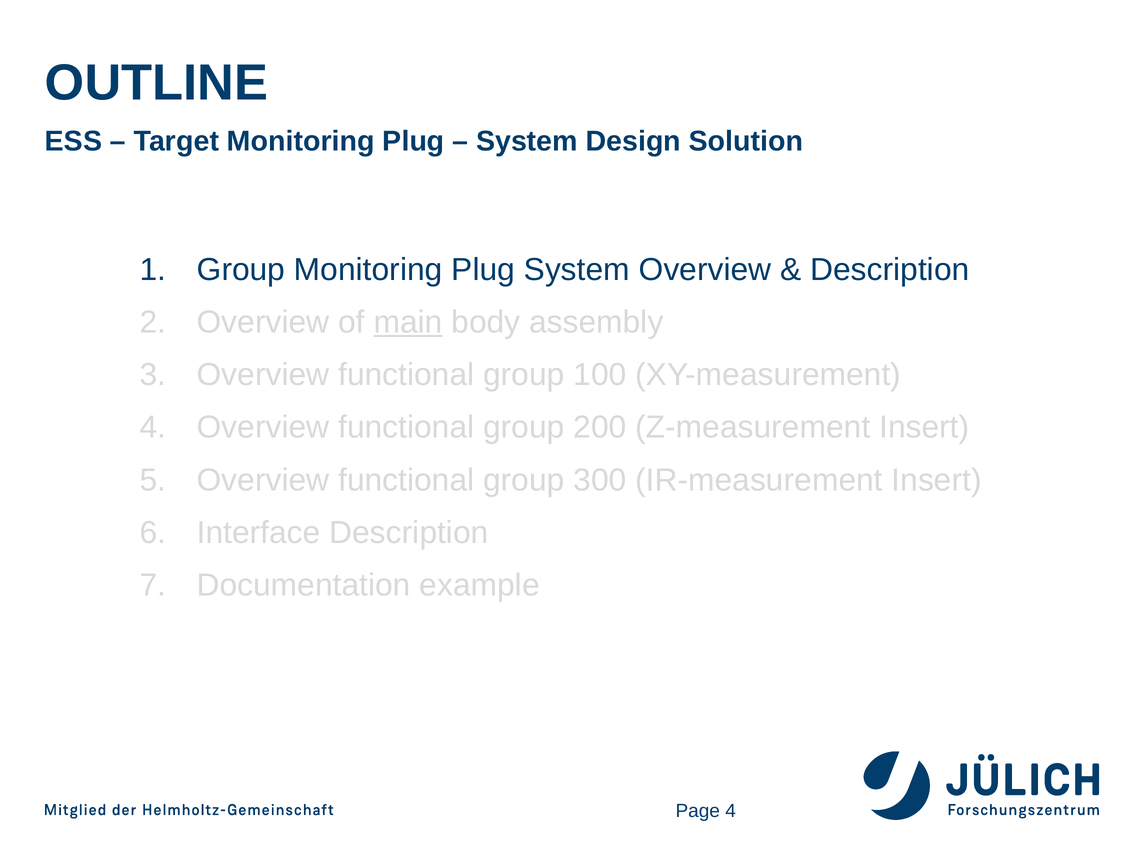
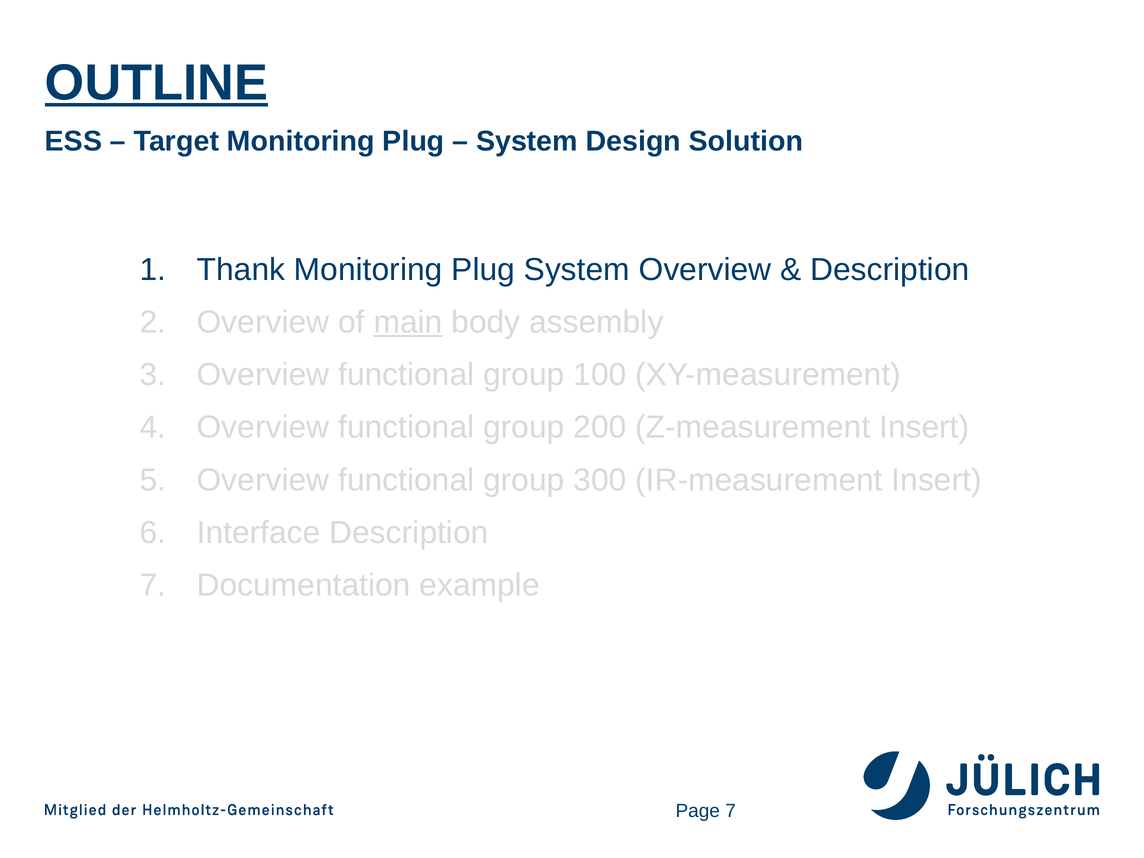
OUTLINE underline: none -> present
Group at (241, 270): Group -> Thank
Page 4: 4 -> 7
